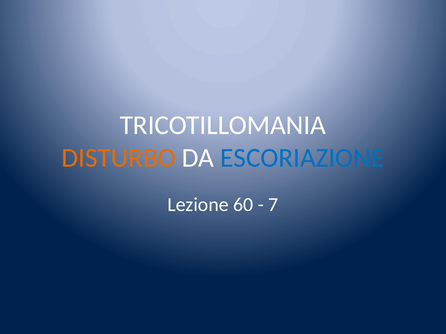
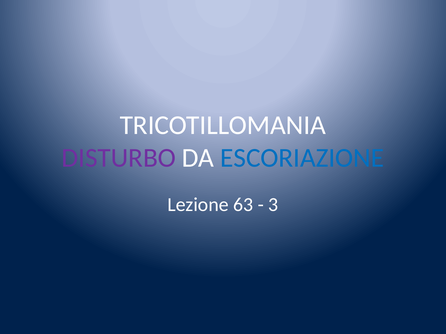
DISTURBO colour: orange -> purple
60: 60 -> 63
7: 7 -> 3
